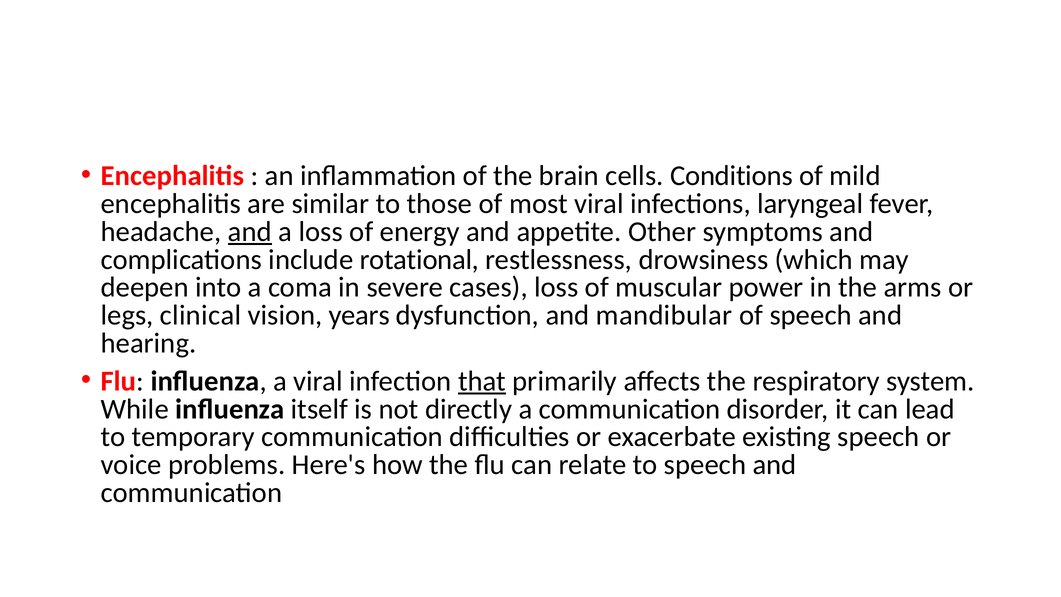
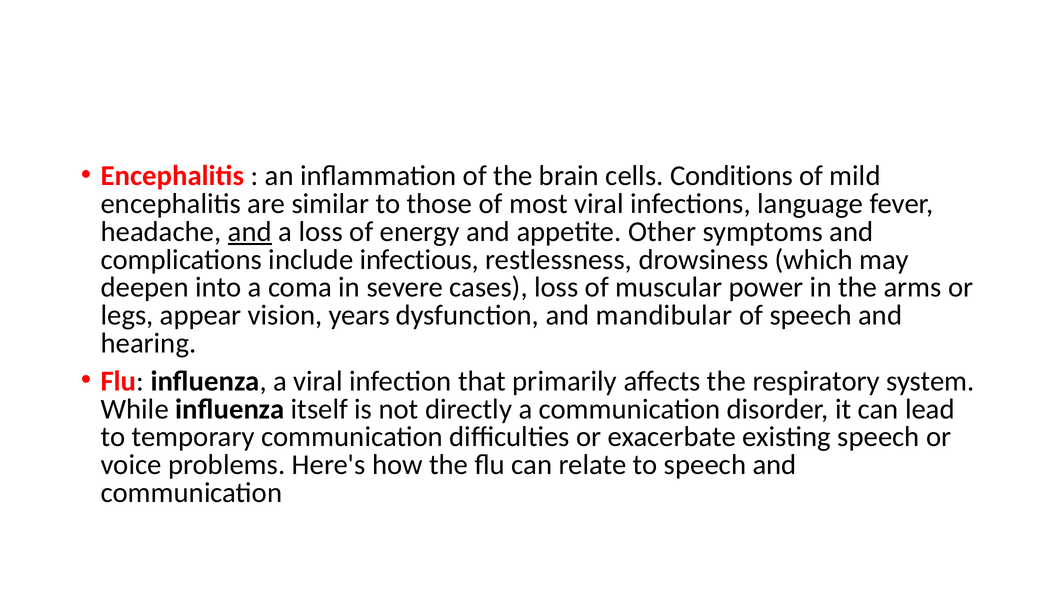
laryngeal: laryngeal -> language
rotational: rotational -> infectious
clinical: clinical -> appear
that underline: present -> none
